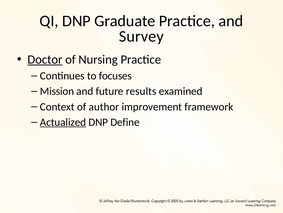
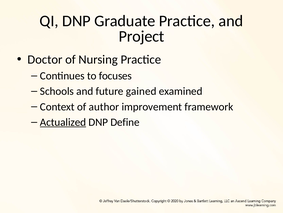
Survey: Survey -> Project
Doctor underline: present -> none
Mission: Mission -> Schools
results: results -> gained
